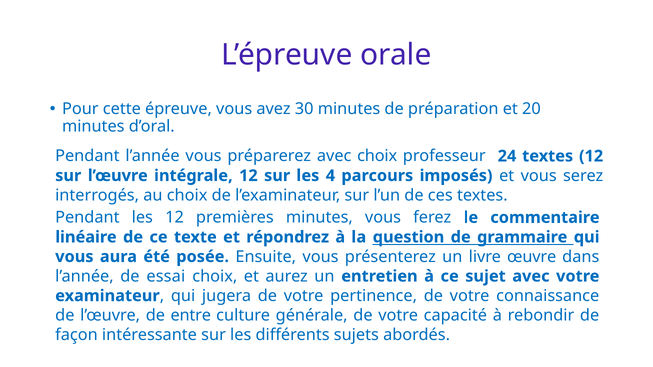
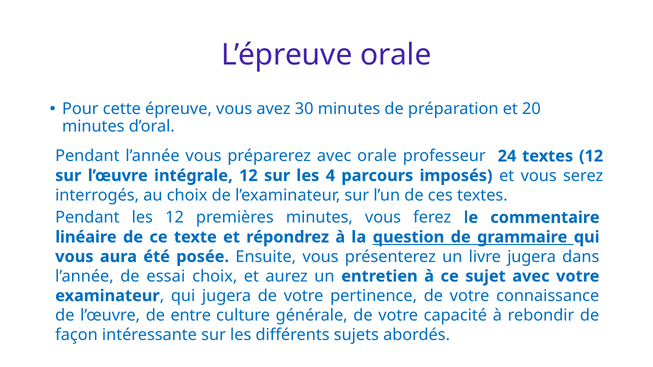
avec choix: choix -> orale
livre œuvre: œuvre -> jugera
